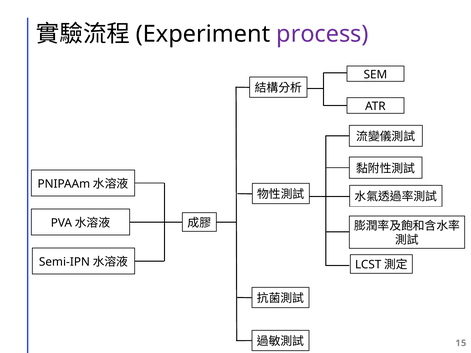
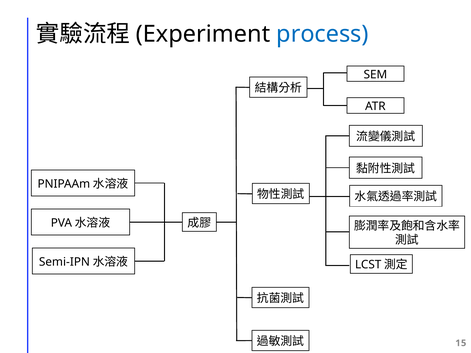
process colour: purple -> blue
